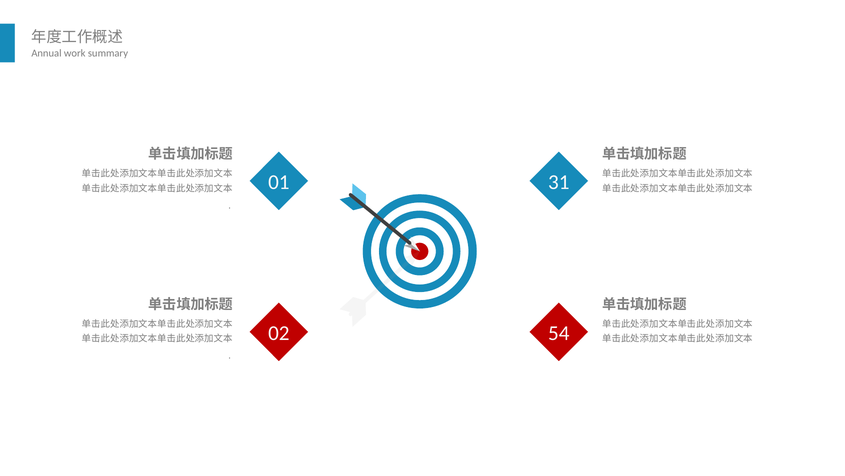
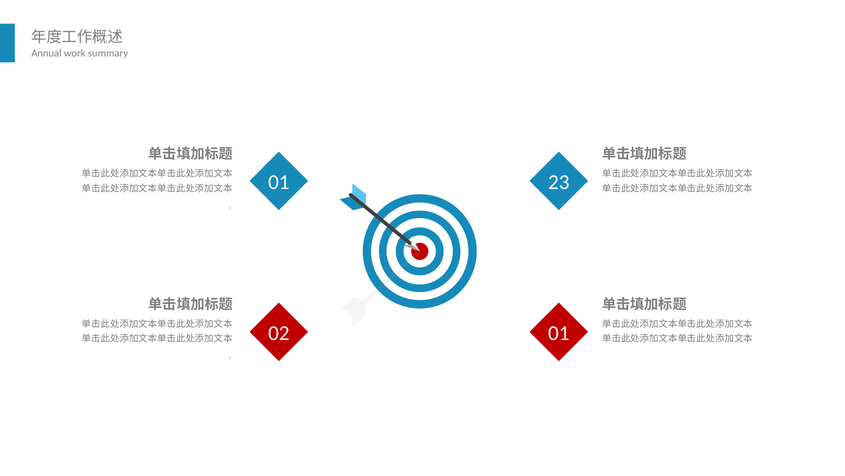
31: 31 -> 23
02 54: 54 -> 01
